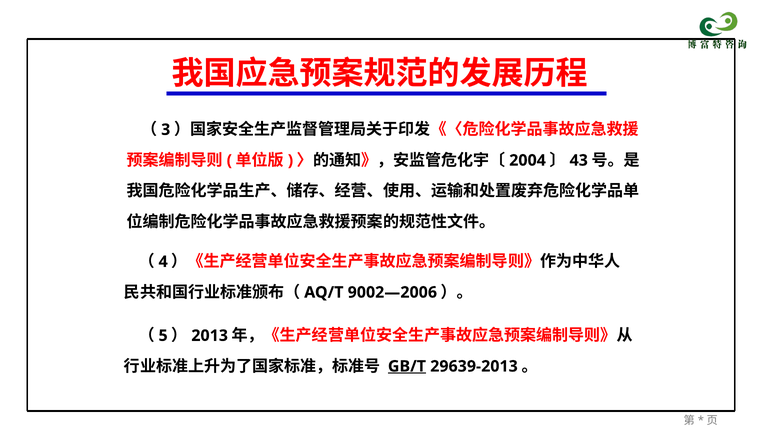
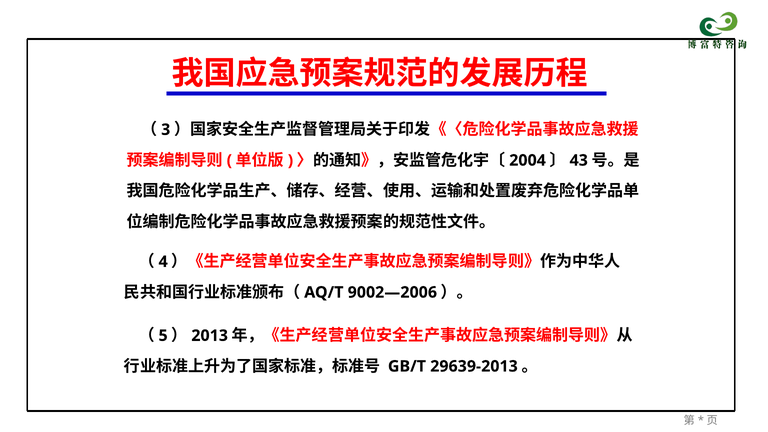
GB/T underline: present -> none
